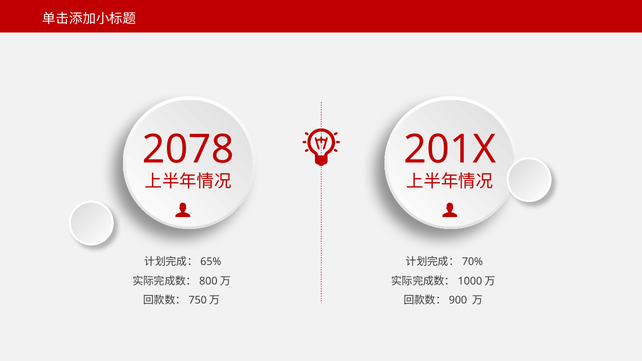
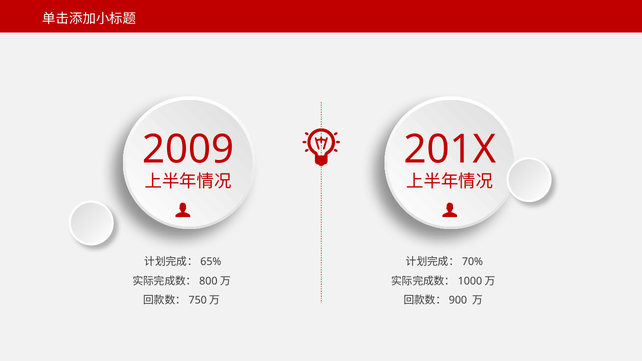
2078: 2078 -> 2009
